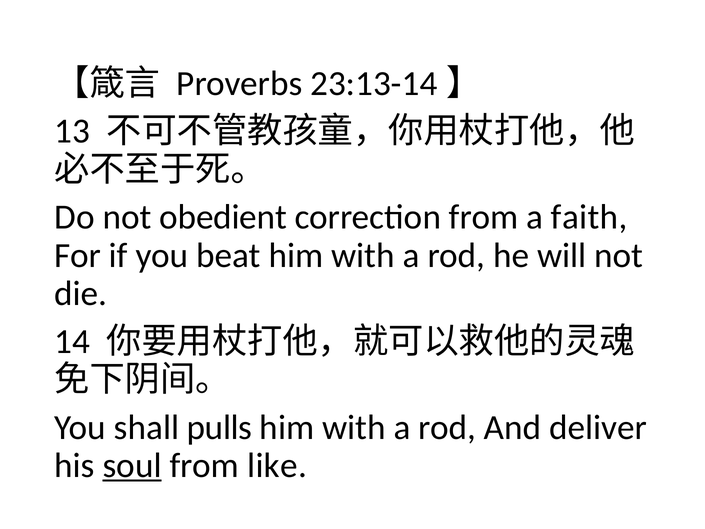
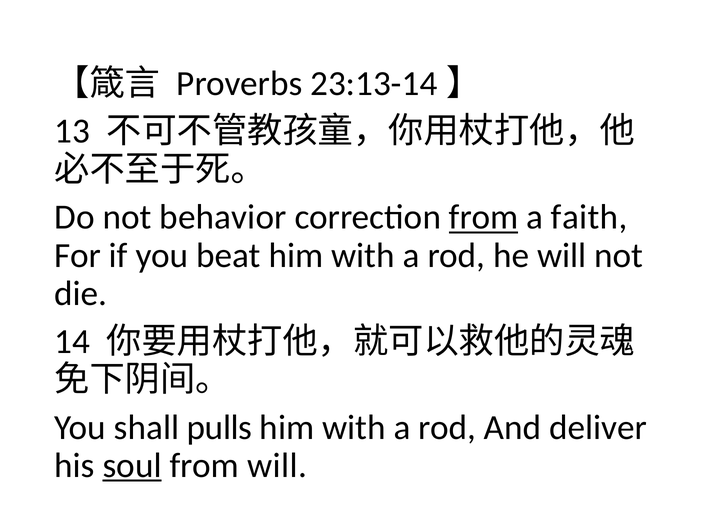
obedient: obedient -> behavior
from at (484, 217) underline: none -> present
from like: like -> will
